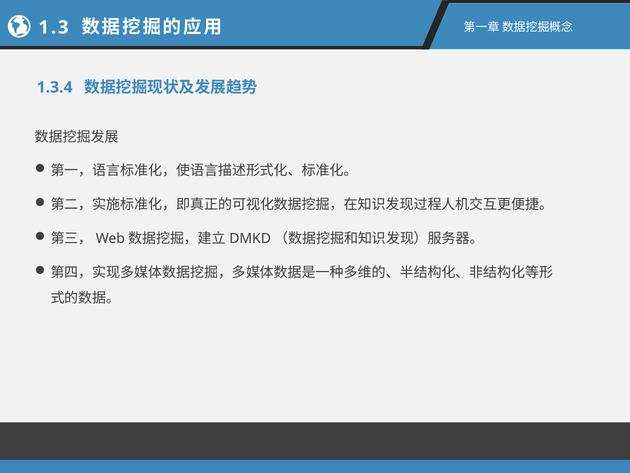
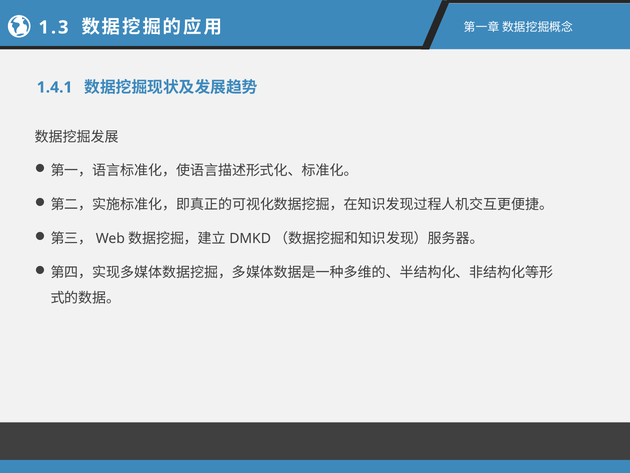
1.3.4: 1.3.4 -> 1.4.1
